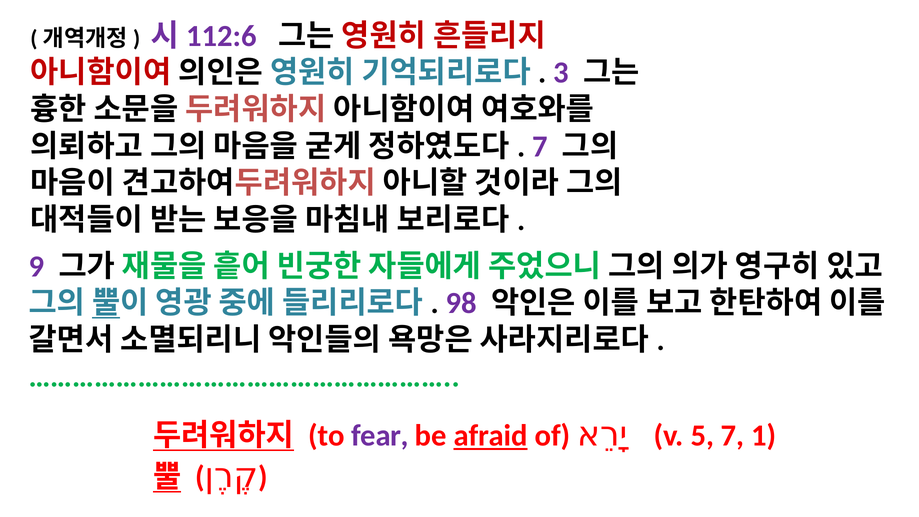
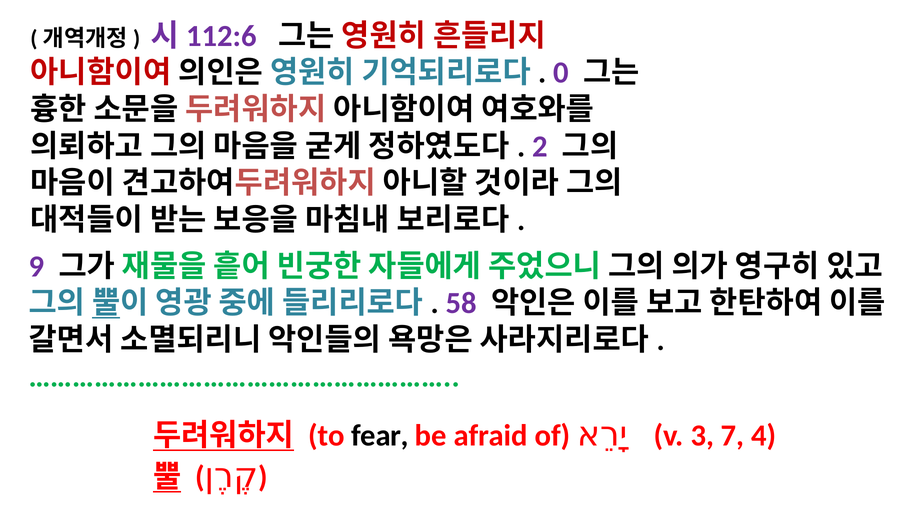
3: 3 -> 0
7 at (540, 146): 7 -> 2
98: 98 -> 58
fear colour: purple -> black
afraid underline: present -> none
5: 5 -> 3
1: 1 -> 4
